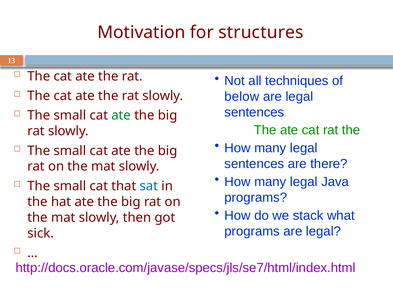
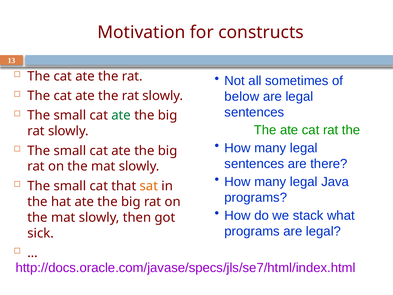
structures: structures -> constructs
techniques: techniques -> sometimes
sat colour: blue -> orange
